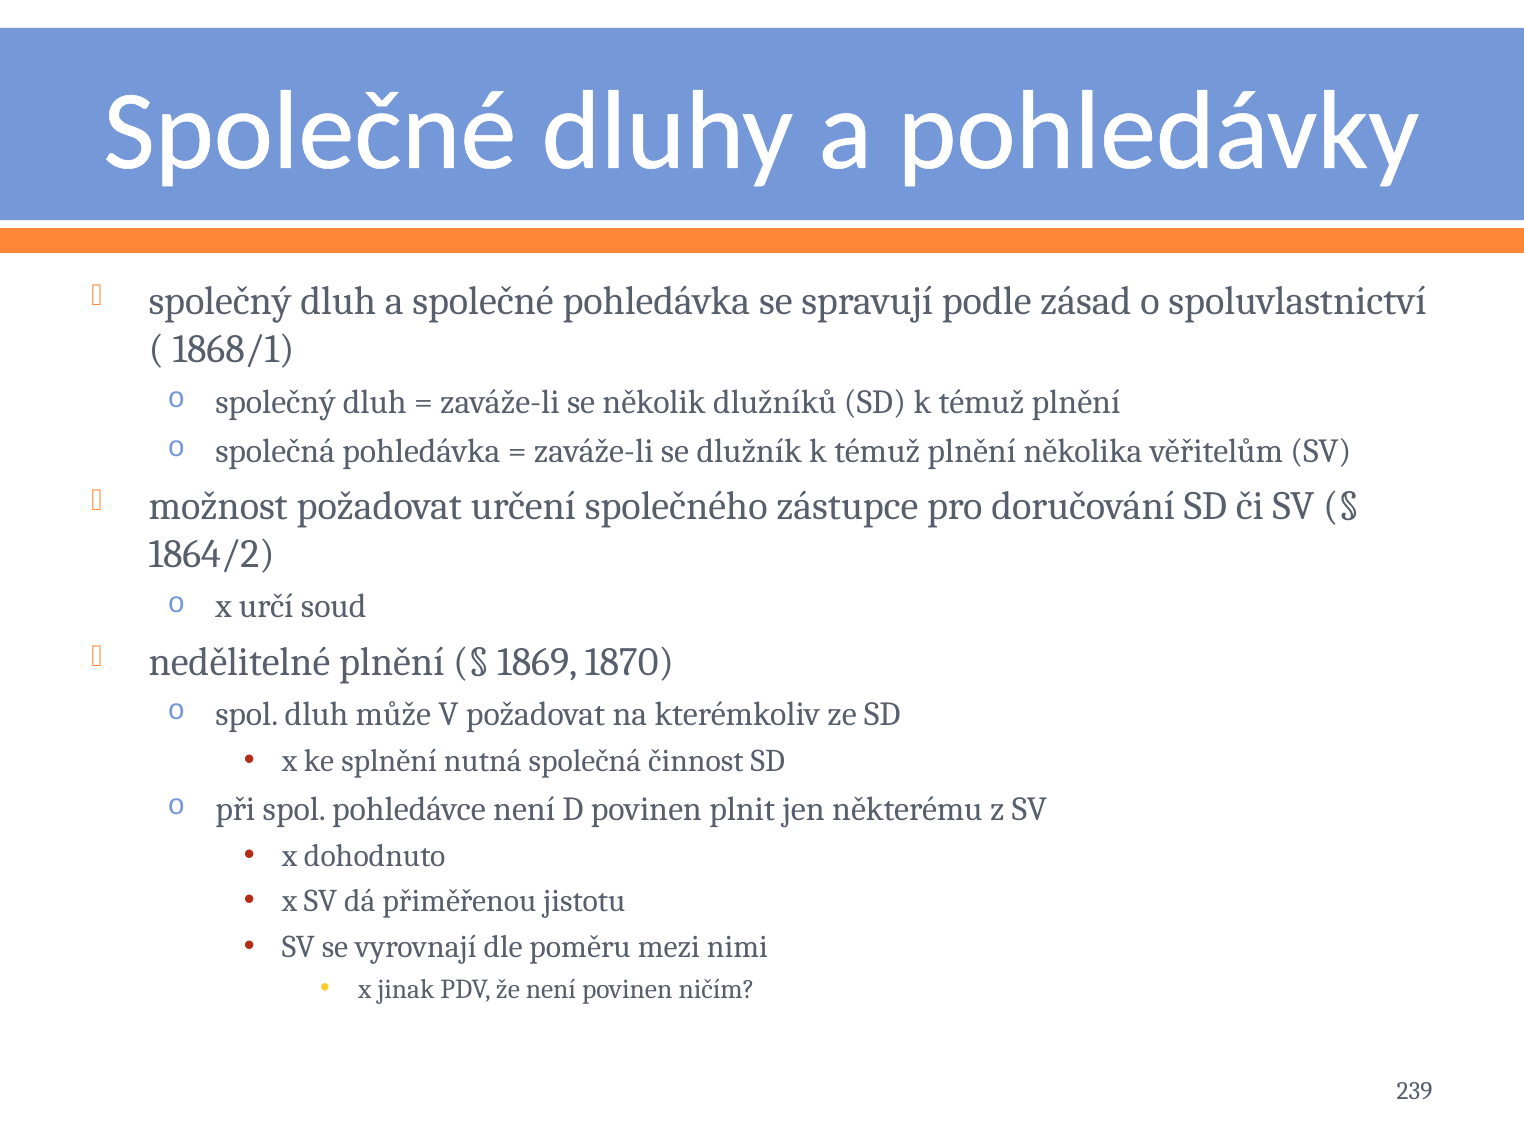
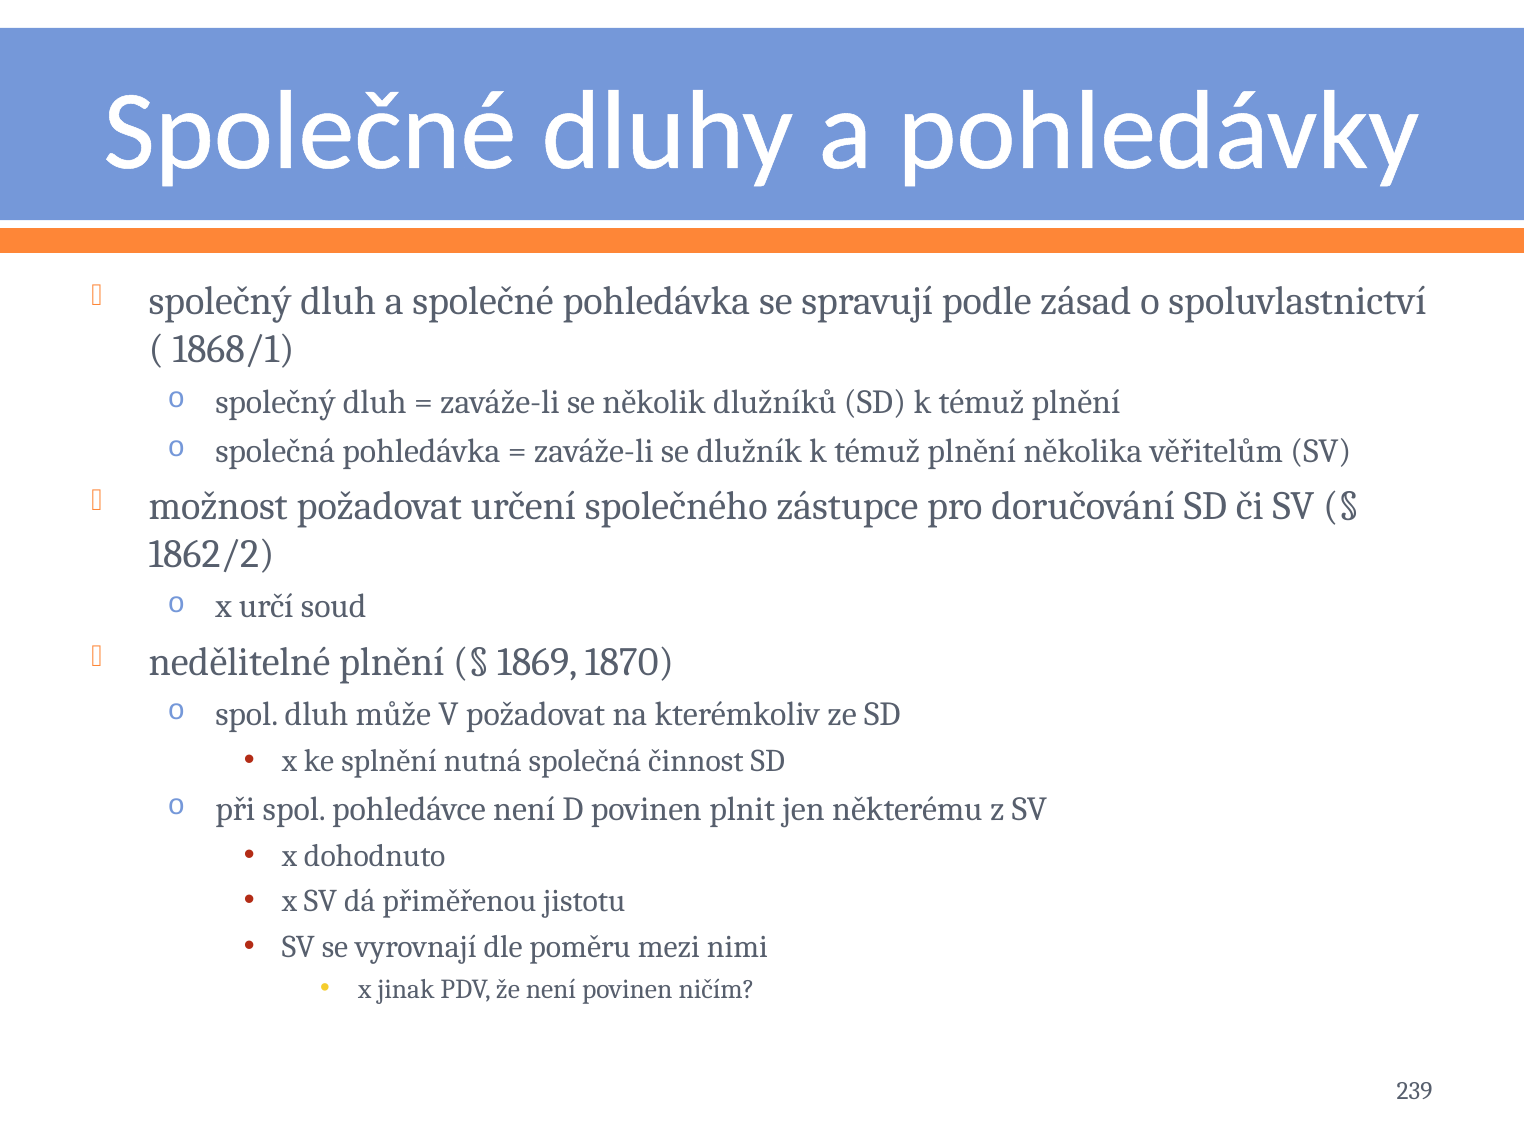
1864/2: 1864/2 -> 1862/2
